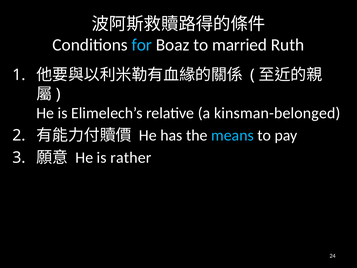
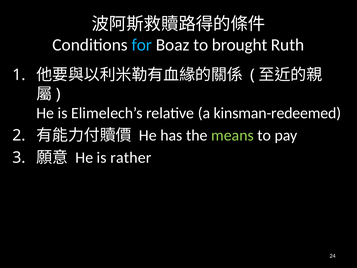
married: married -> brought
kinsman-belonged: kinsman-belonged -> kinsman-redeemed
means colour: light blue -> light green
